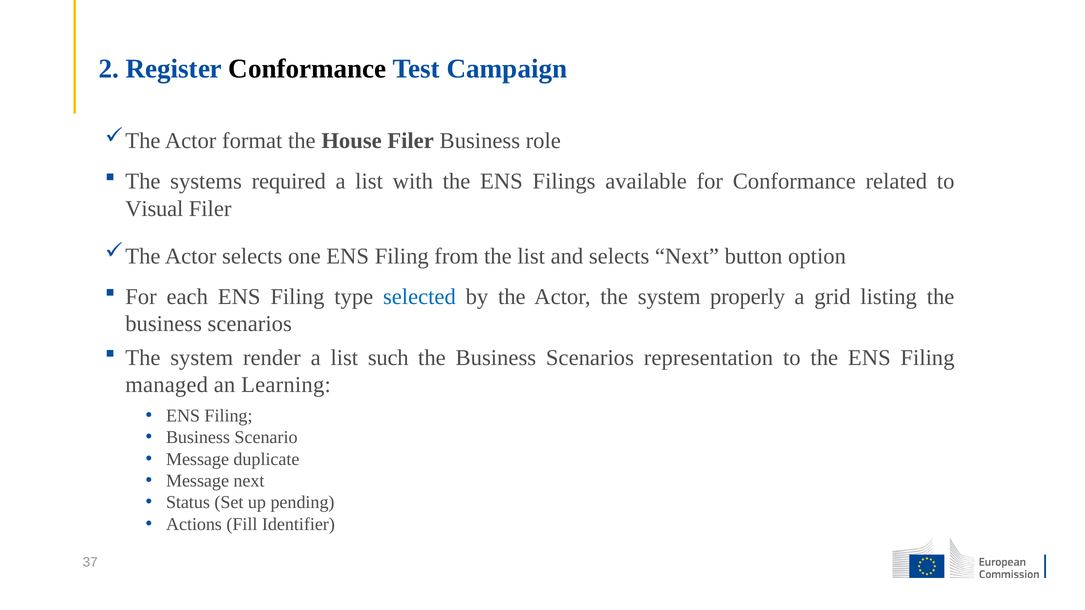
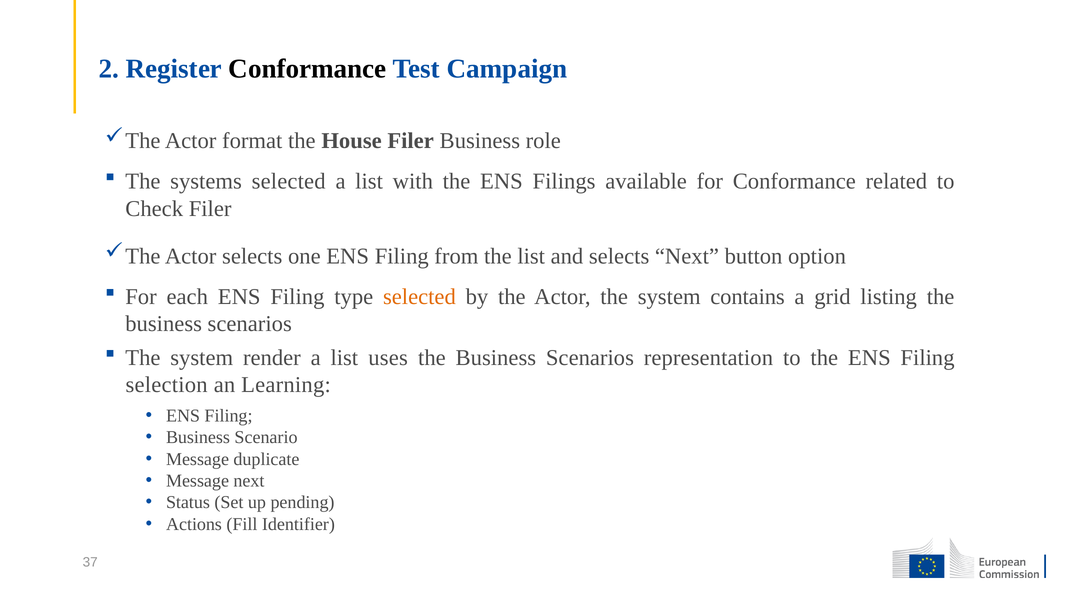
systems required: required -> selected
Visual: Visual -> Check
selected at (419, 297) colour: blue -> orange
properly: properly -> contains
such: such -> uses
managed: managed -> selection
